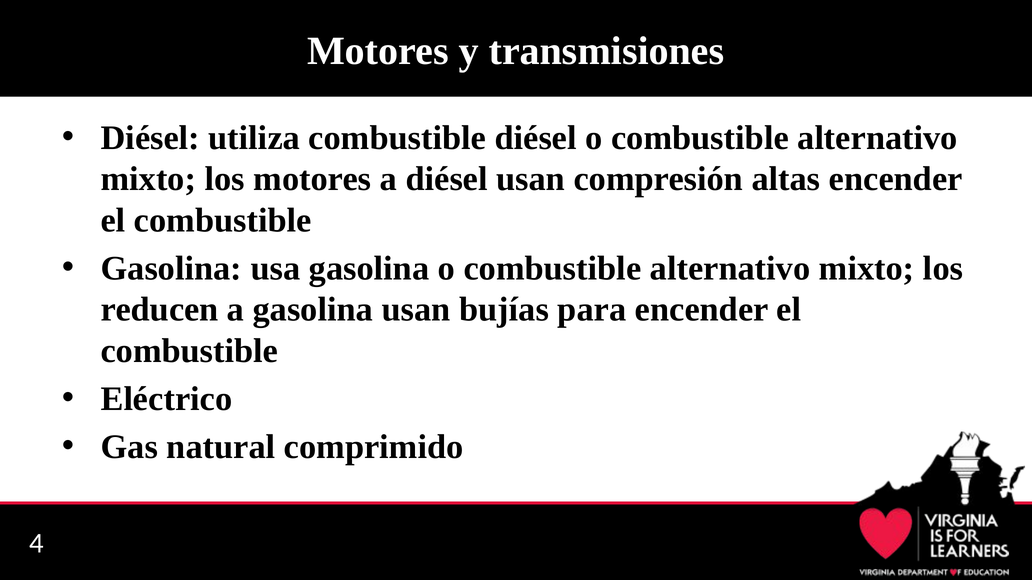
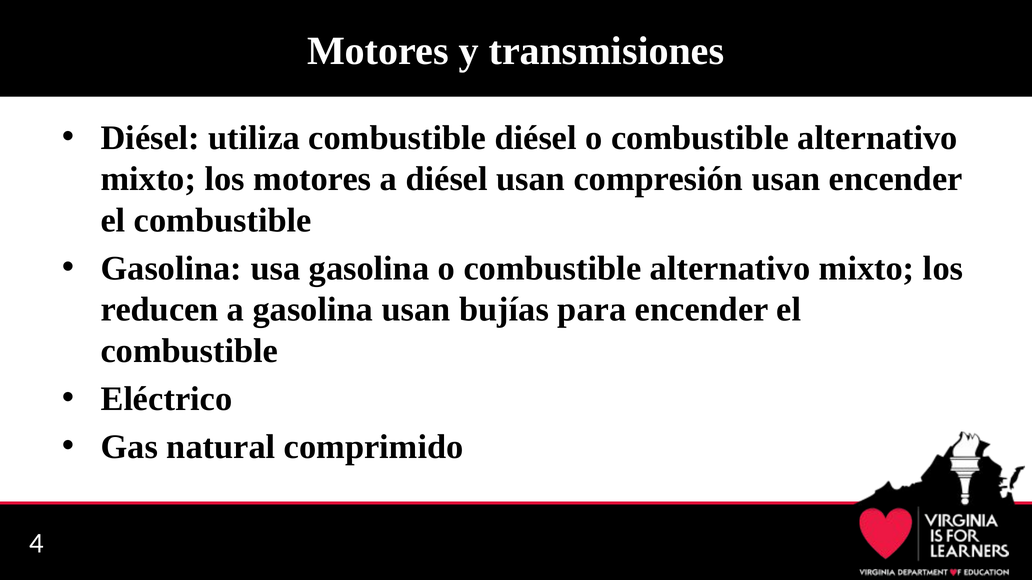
compresión altas: altas -> usan
